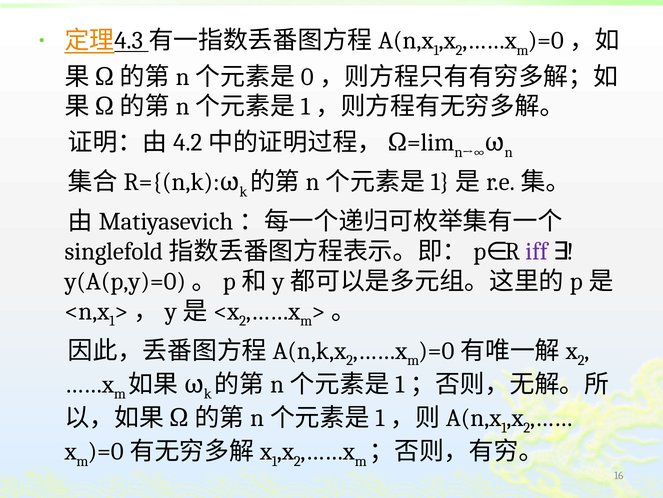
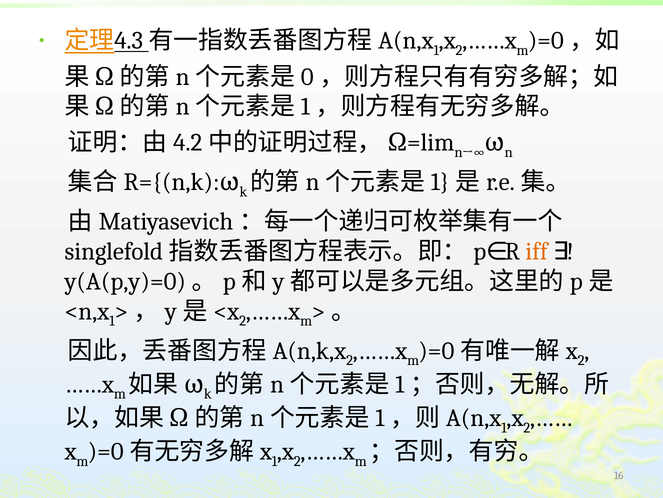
iff colour: purple -> orange
